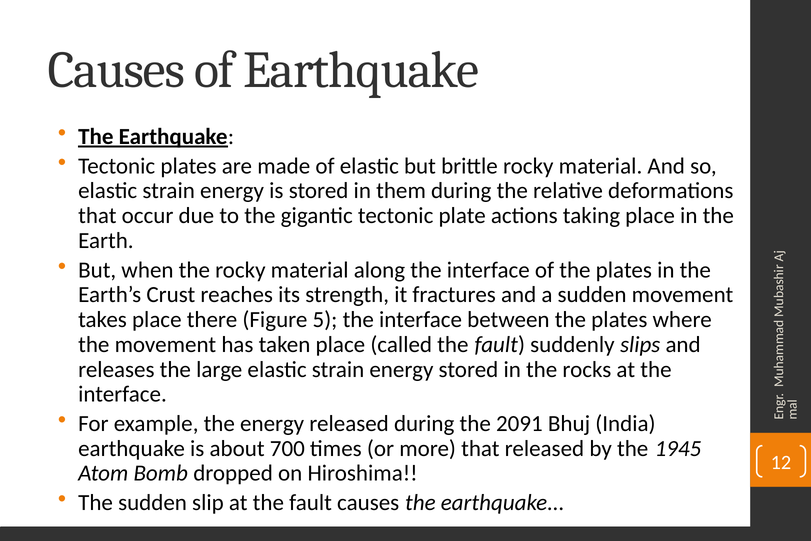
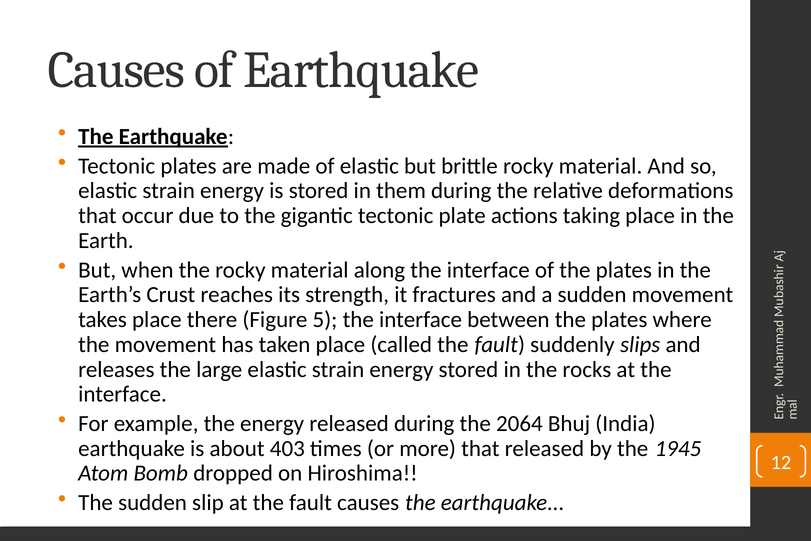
2091: 2091 -> 2064
700: 700 -> 403
